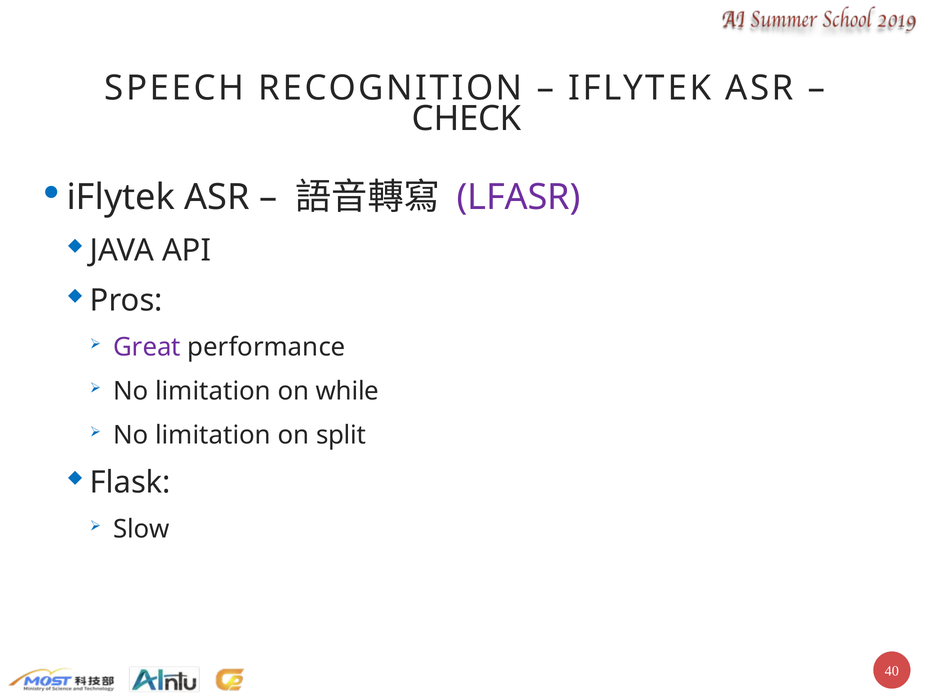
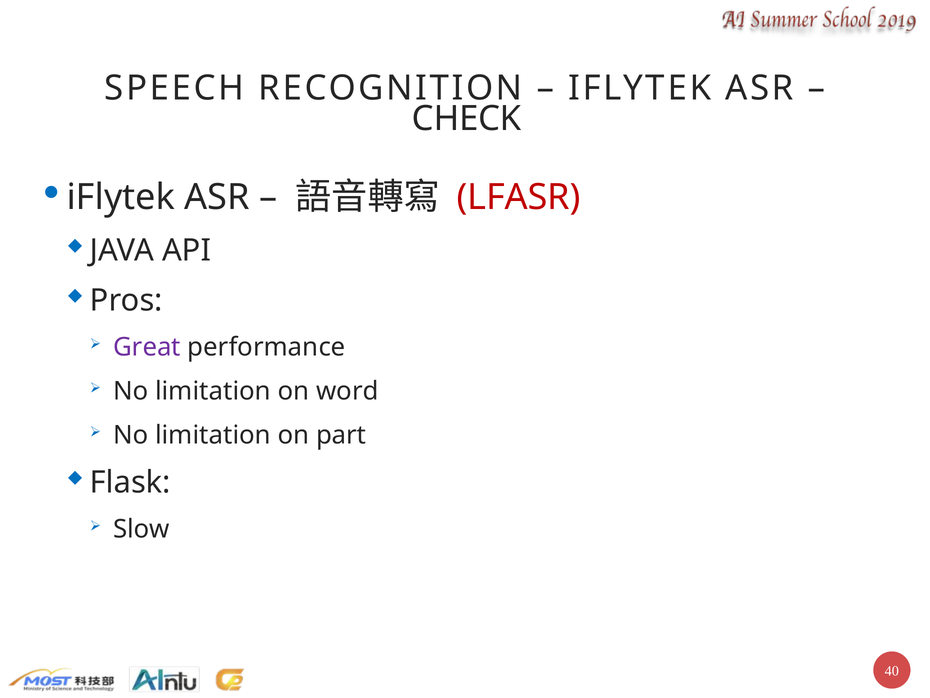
LFASR colour: purple -> red
while: while -> word
split: split -> part
